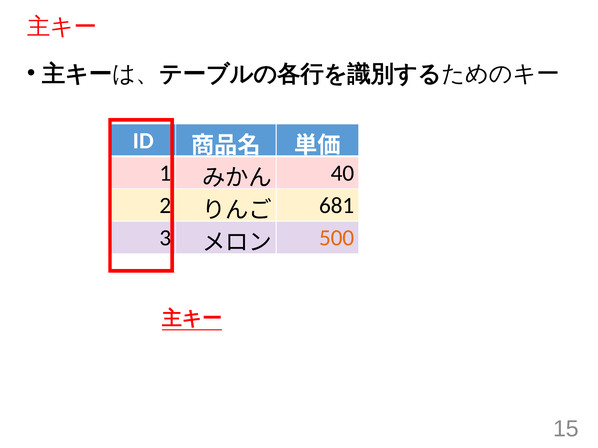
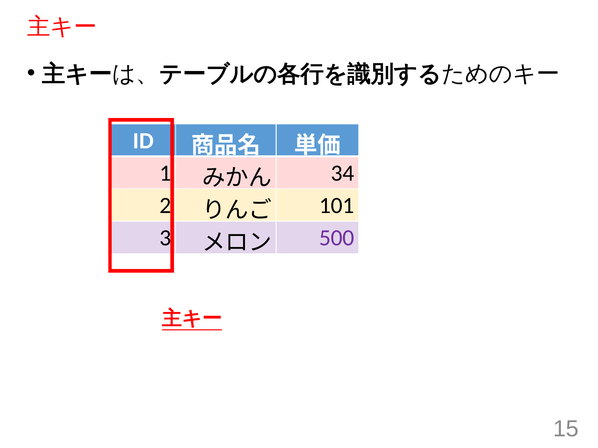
40: 40 -> 34
681: 681 -> 101
500 colour: orange -> purple
